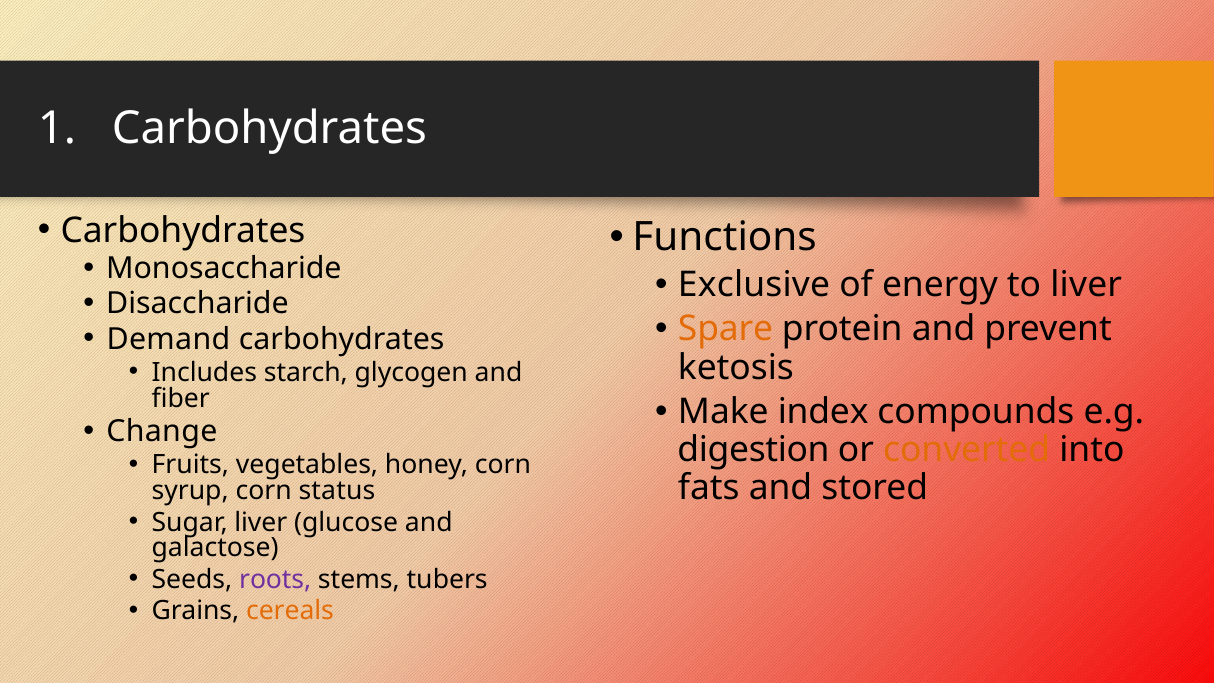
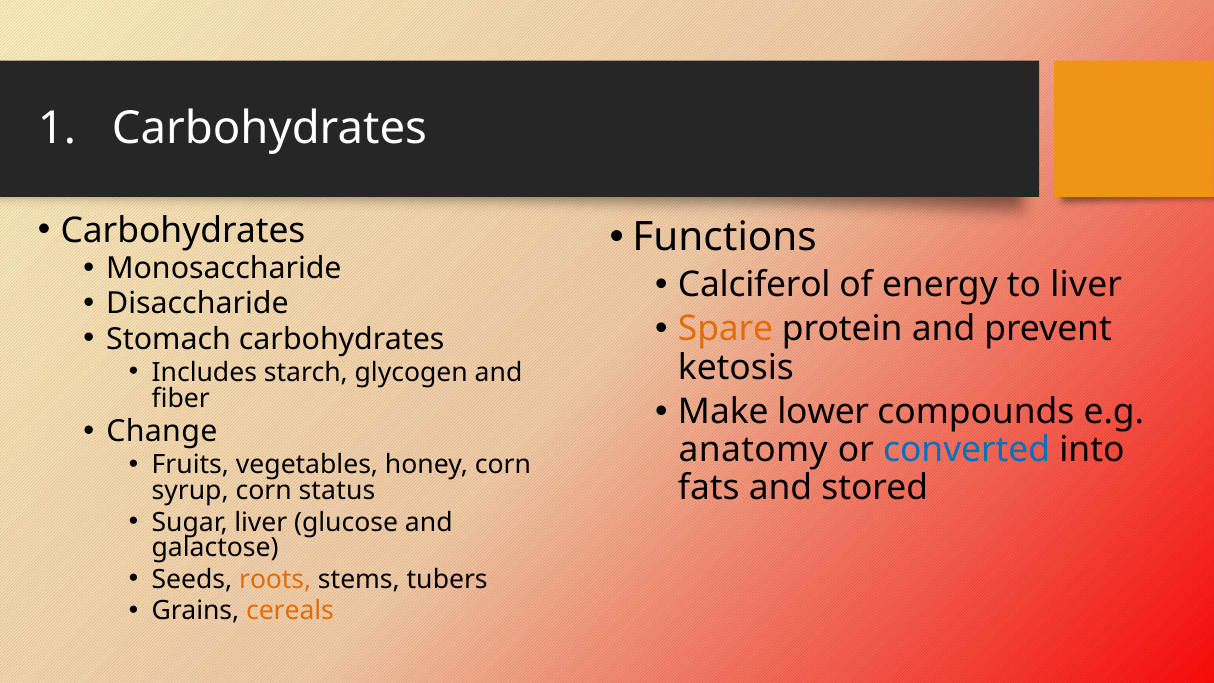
Exclusive: Exclusive -> Calciferol
Demand: Demand -> Stomach
index: index -> lower
digestion: digestion -> anatomy
converted colour: orange -> blue
roots colour: purple -> orange
